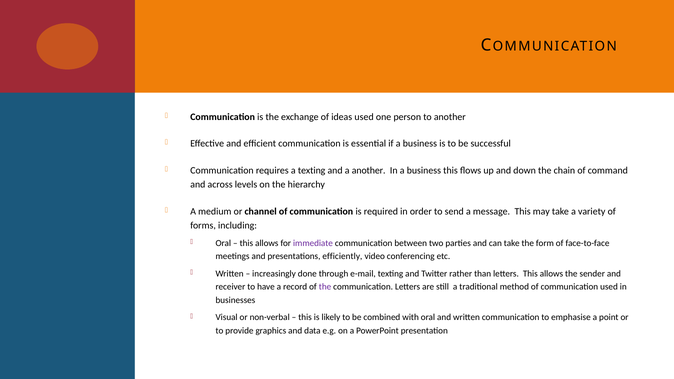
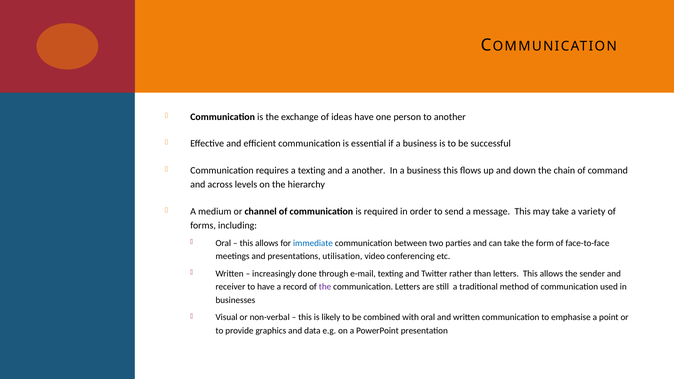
ideas used: used -> have
immediate colour: purple -> blue
efficiently: efficiently -> utilisation
